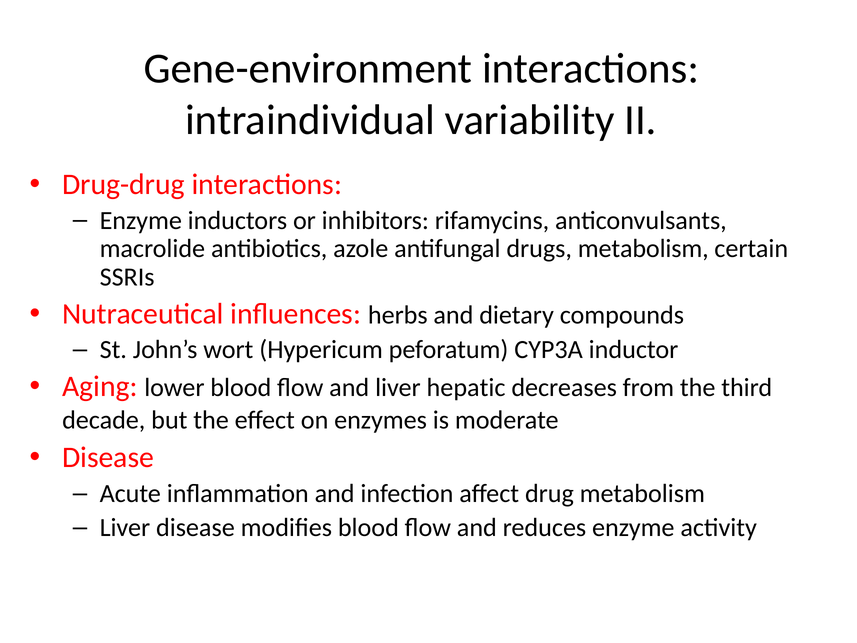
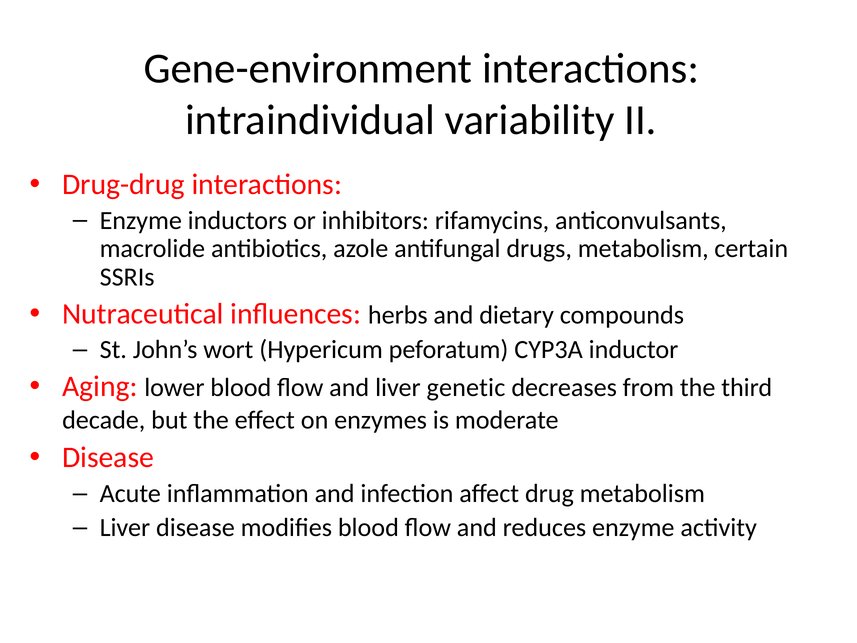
hepatic: hepatic -> genetic
